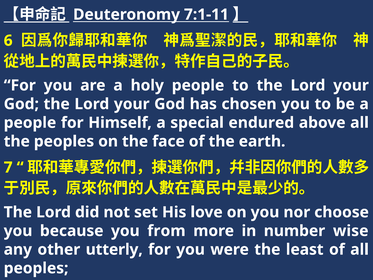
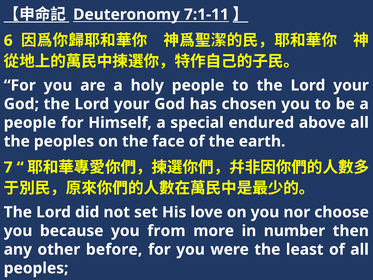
wise: wise -> then
utterly: utterly -> before
